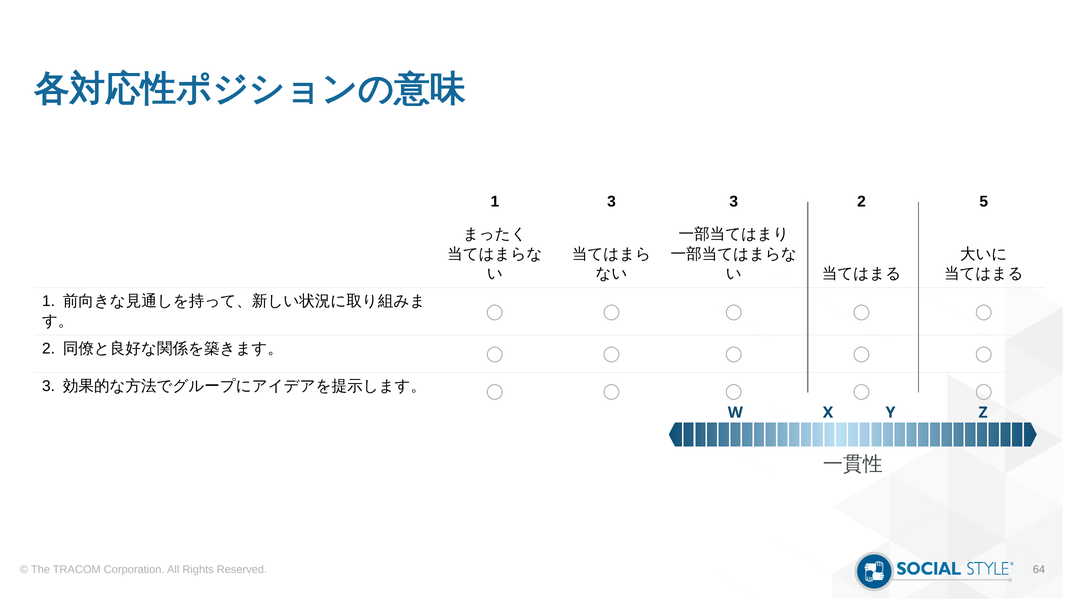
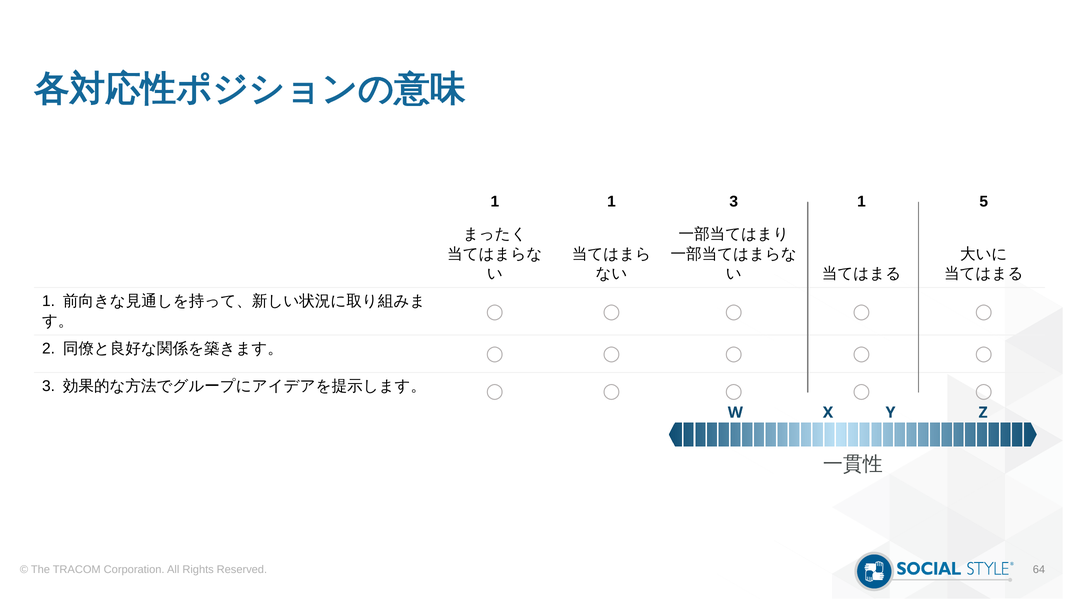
1 3: 3 -> 1
3 2: 2 -> 1
